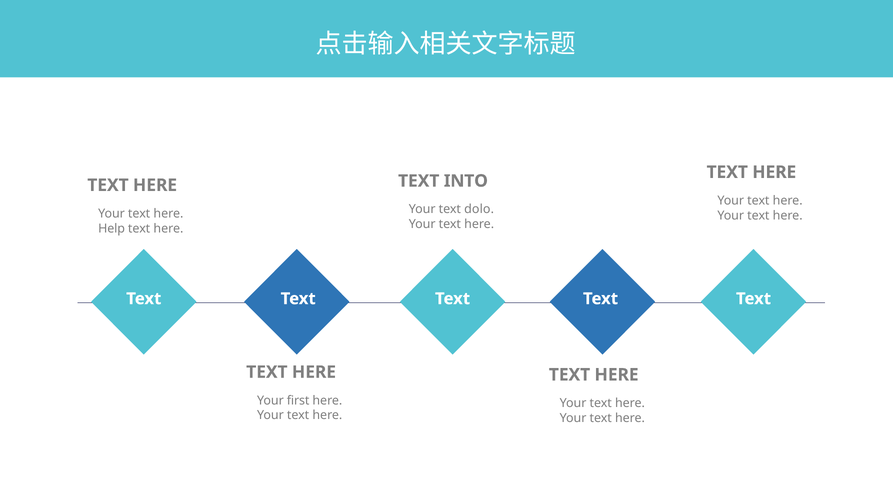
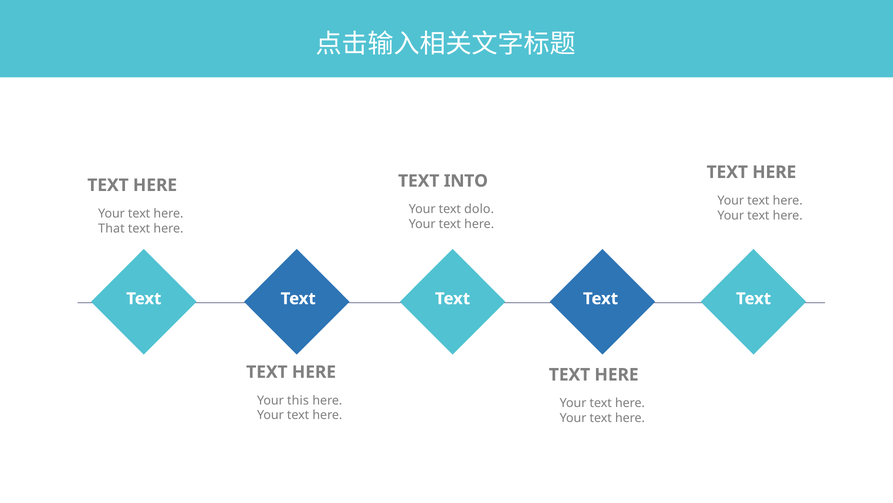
Help: Help -> That
first: first -> this
